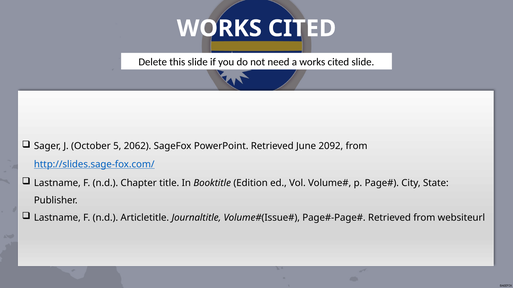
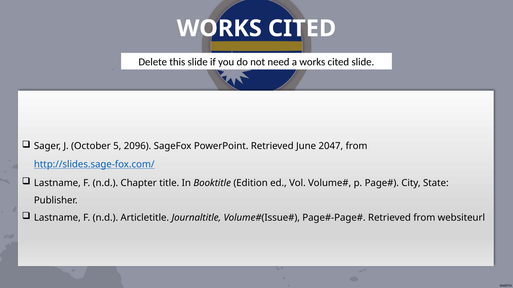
2062: 2062 -> 2096
2092: 2092 -> 2047
